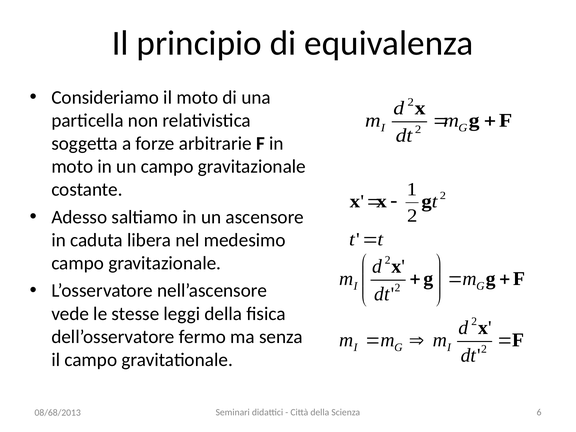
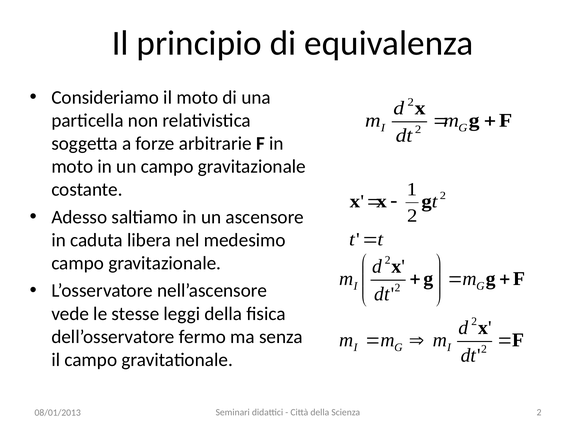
Scienza 6: 6 -> 2
08/68/2013: 08/68/2013 -> 08/01/2013
